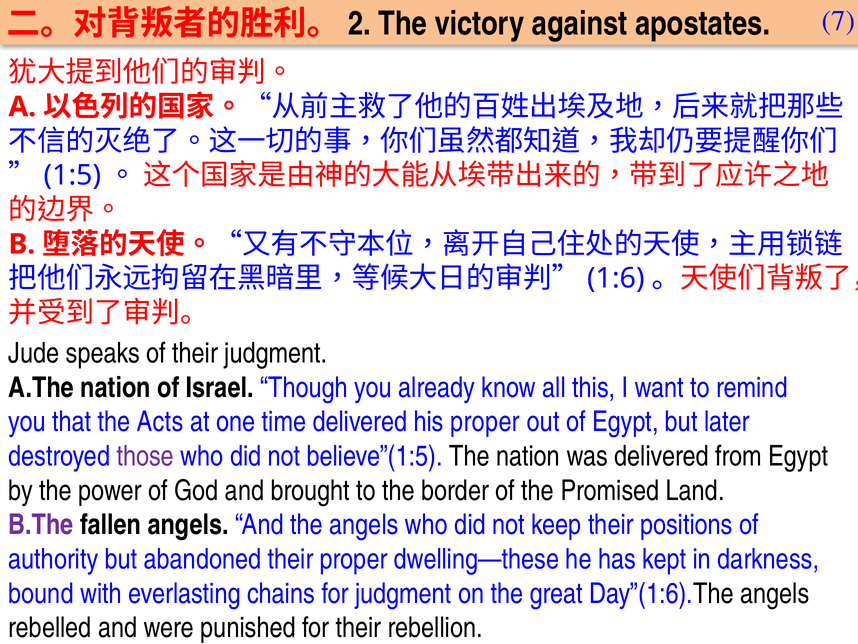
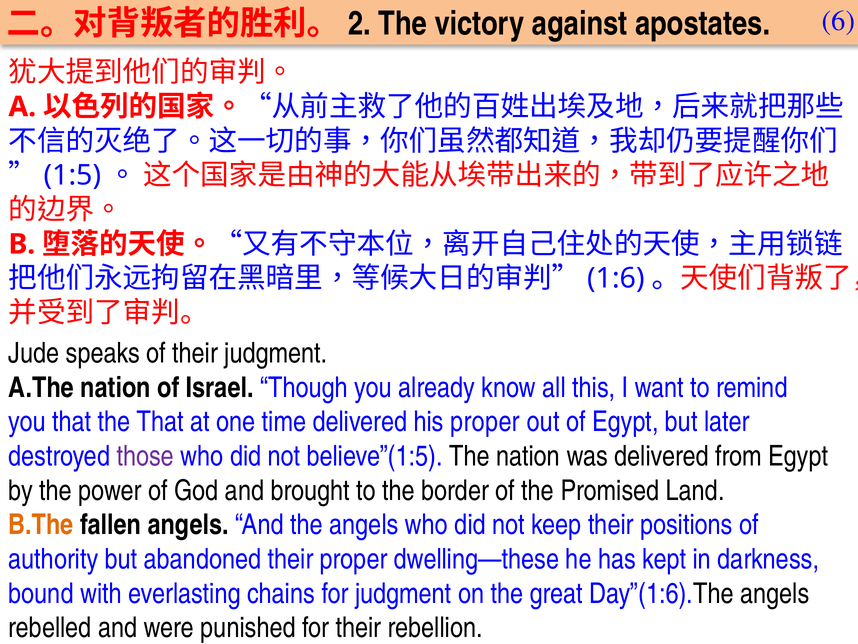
7: 7 -> 6
the Acts: Acts -> That
B.The colour: purple -> orange
